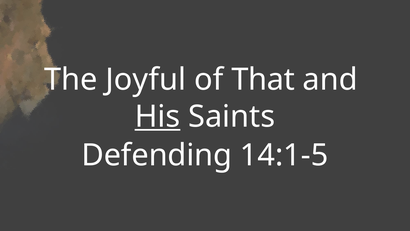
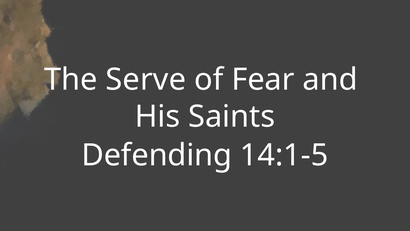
Joyful: Joyful -> Serve
That: That -> Fear
His underline: present -> none
